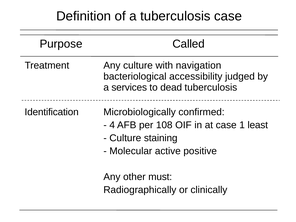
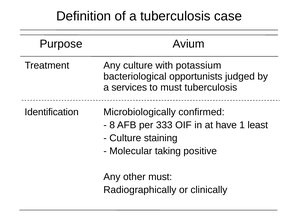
Called: Called -> Avium
navigation: navigation -> potassium
accessibility: accessibility -> opportunists
to dead: dead -> must
4: 4 -> 8
108: 108 -> 333
at case: case -> have
active: active -> taking
